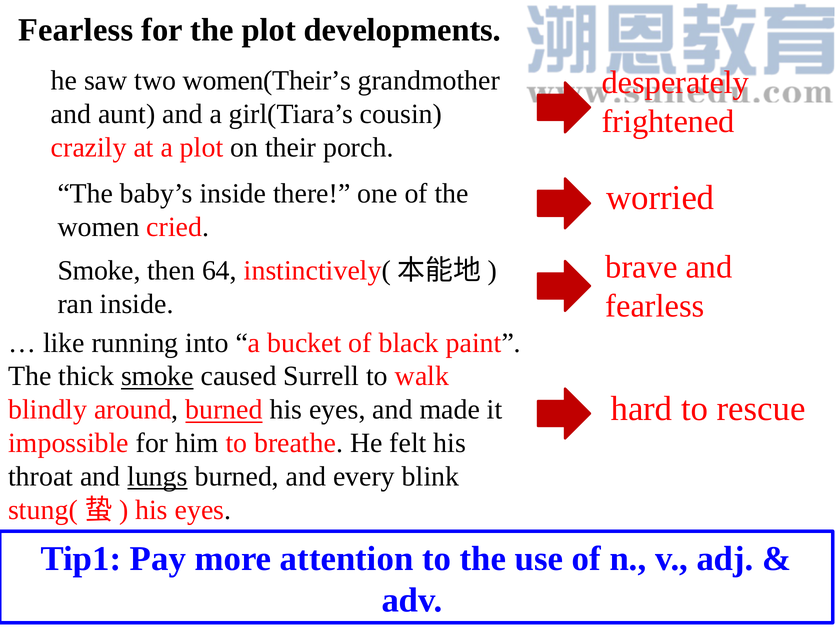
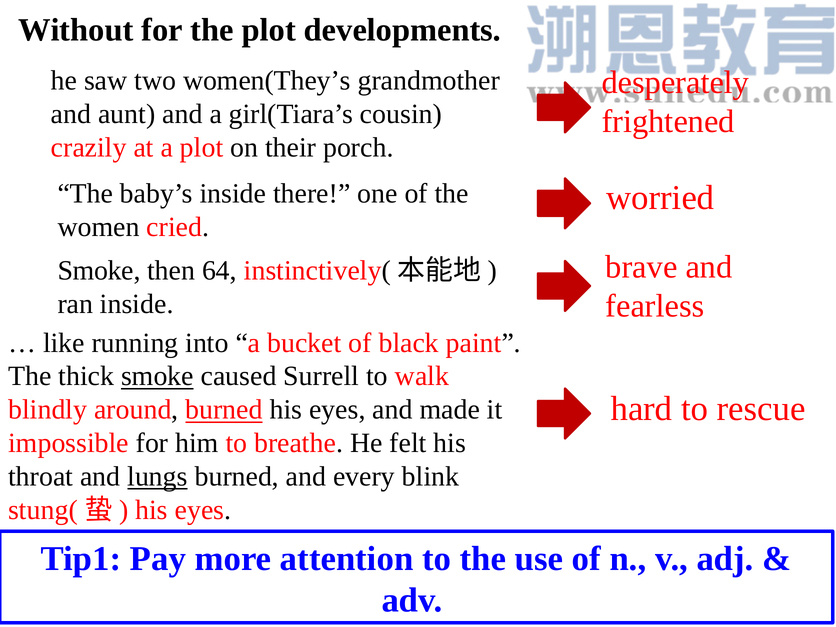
Fearless at (76, 30): Fearless -> Without
women(Their’s: women(Their’s -> women(They’s
